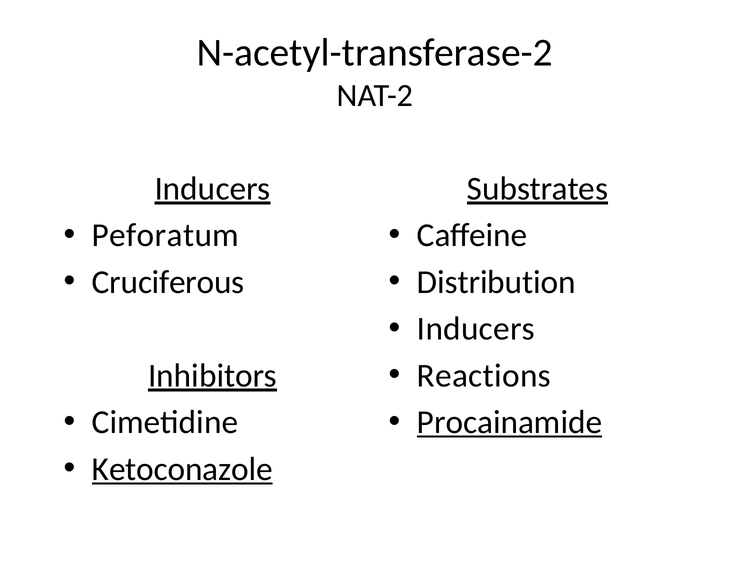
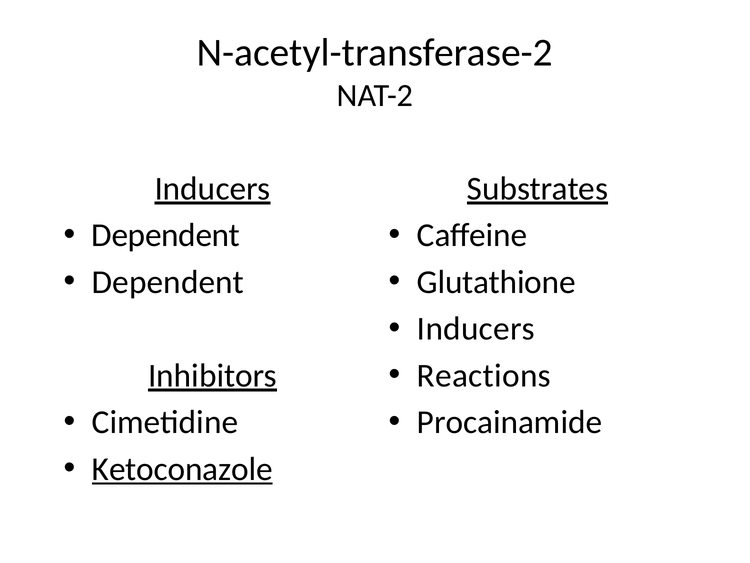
Peforatum at (165, 235): Peforatum -> Dependent
Cruciferous at (168, 282): Cruciferous -> Dependent
Distribution: Distribution -> Glutathione
Procainamide underline: present -> none
